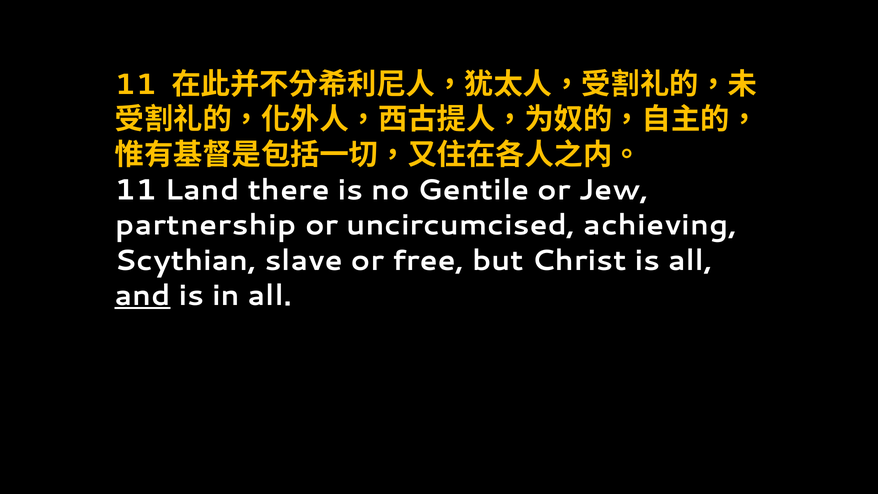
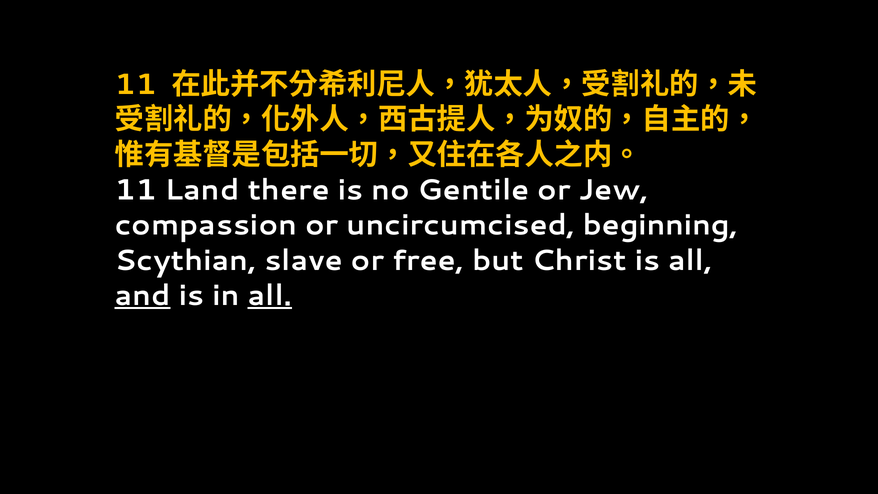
partnership: partnership -> compassion
achieving: achieving -> beginning
all at (270, 295) underline: none -> present
